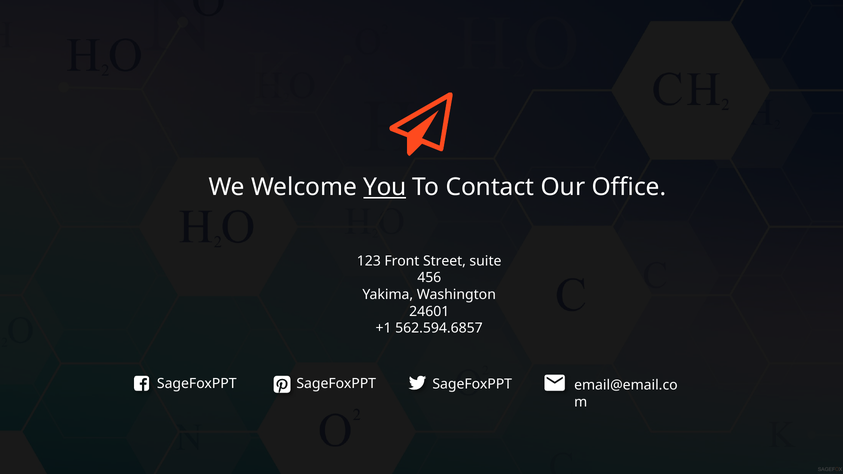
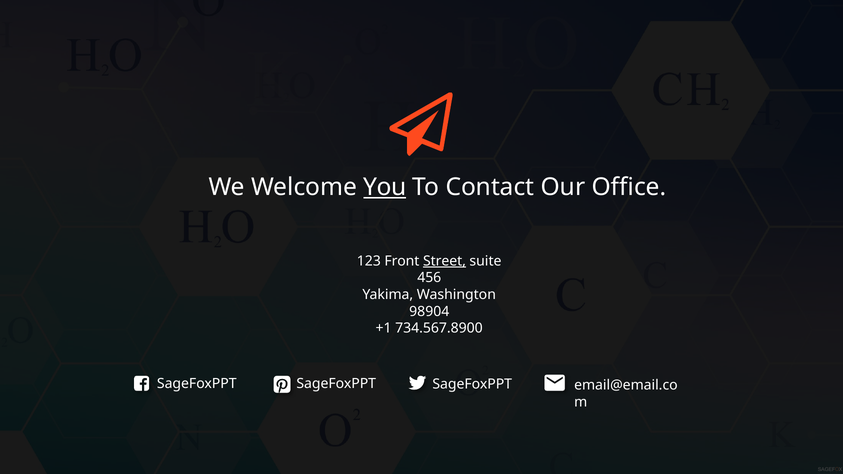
Street underline: none -> present
24601: 24601 -> 98904
562.594.6857: 562.594.6857 -> 734.567.8900
